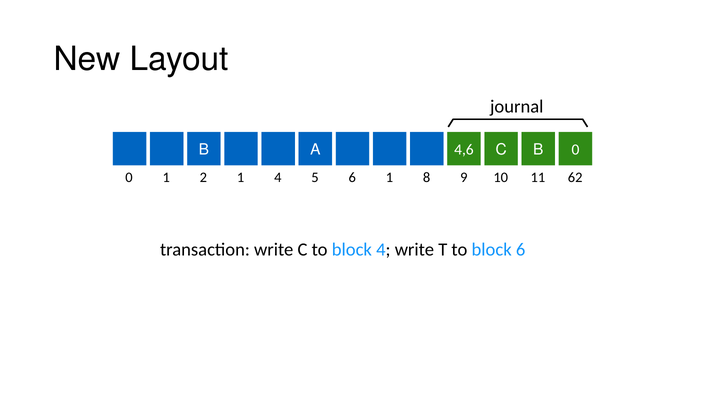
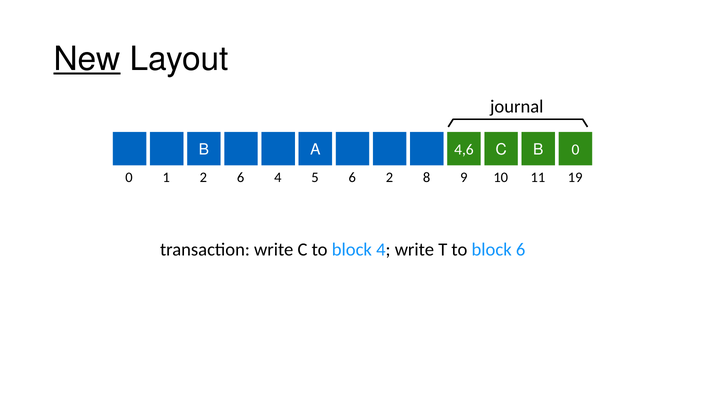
New underline: none -> present
2 1: 1 -> 6
4 1: 1 -> 2
62: 62 -> 19
